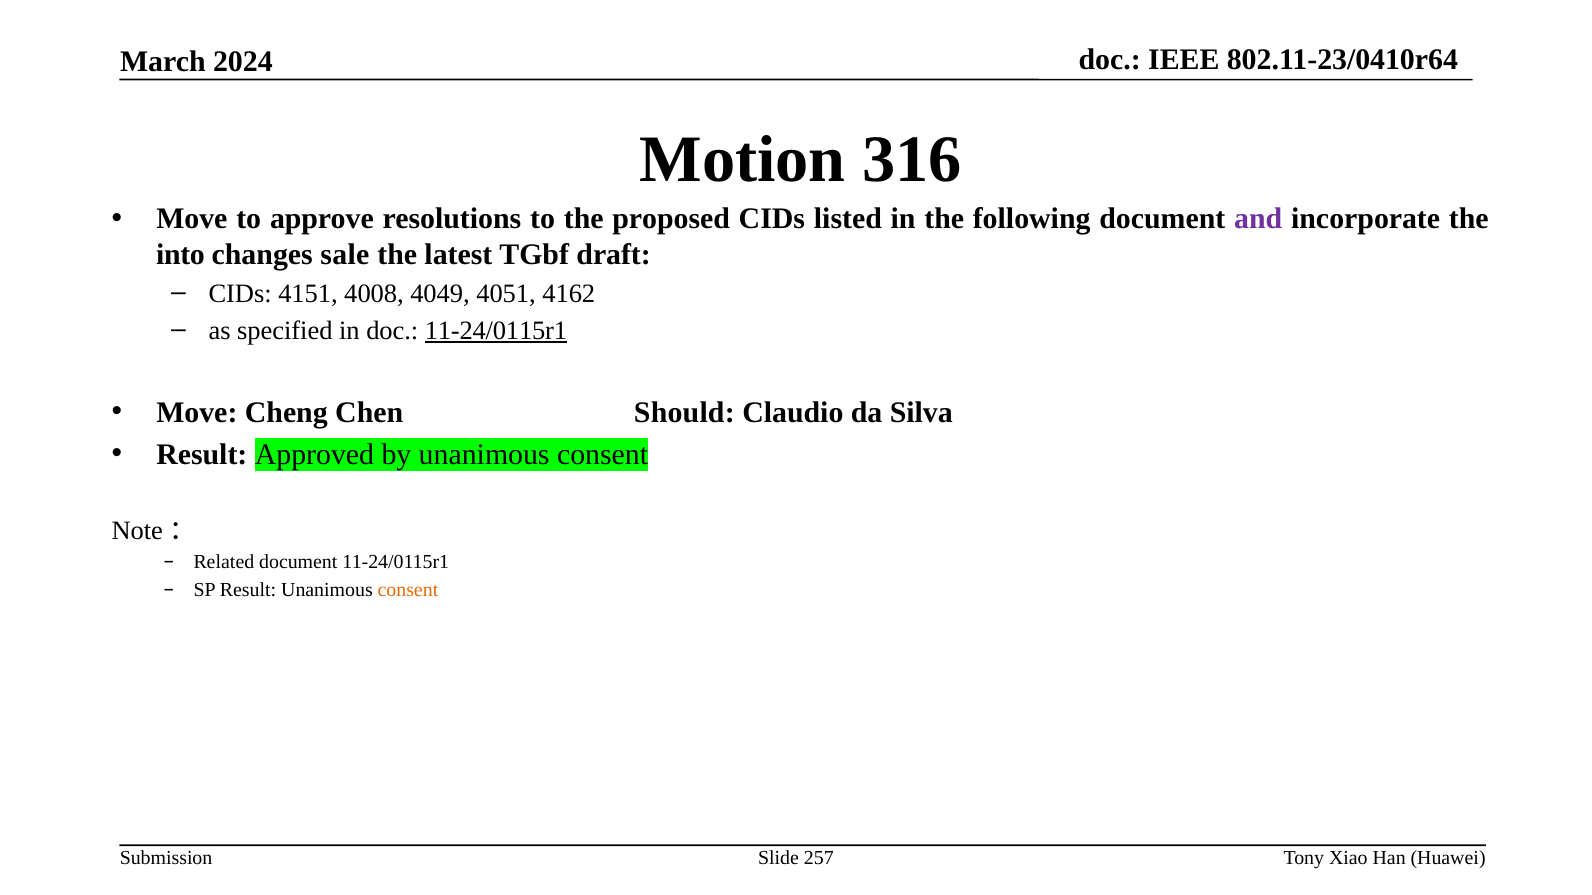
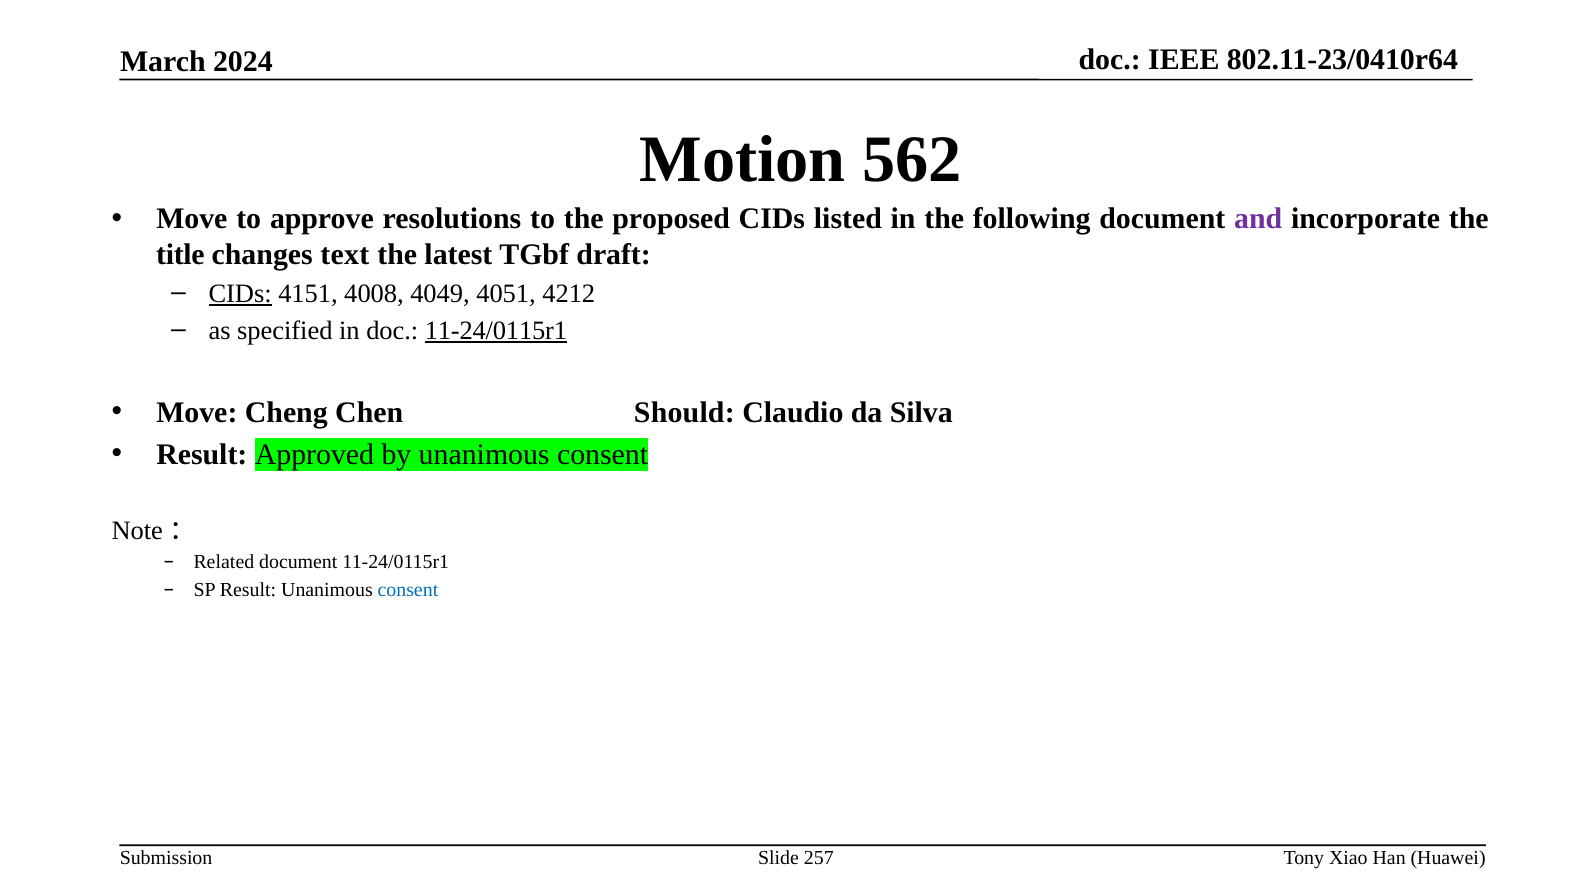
316: 316 -> 562
into: into -> title
sale: sale -> text
CIDs at (240, 294) underline: none -> present
4162: 4162 -> 4212
consent at (408, 590) colour: orange -> blue
